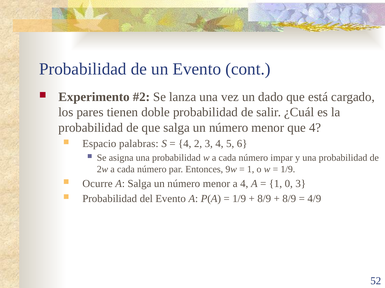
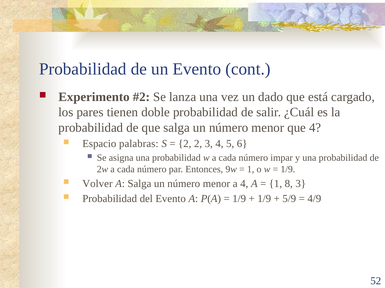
4 at (185, 144): 4 -> 2
Ocurre: Ocurre -> Volver
0: 0 -> 8
8/9 at (264, 199): 8/9 -> 1/9
8/9 at (289, 199): 8/9 -> 5/9
